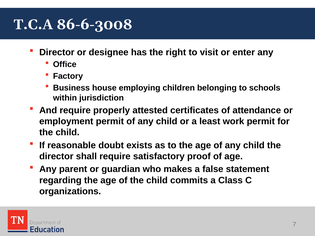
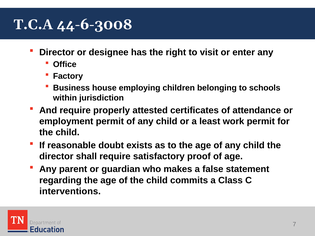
86-6-3008: 86-6-3008 -> 44-6-3008
organizations: organizations -> interventions
